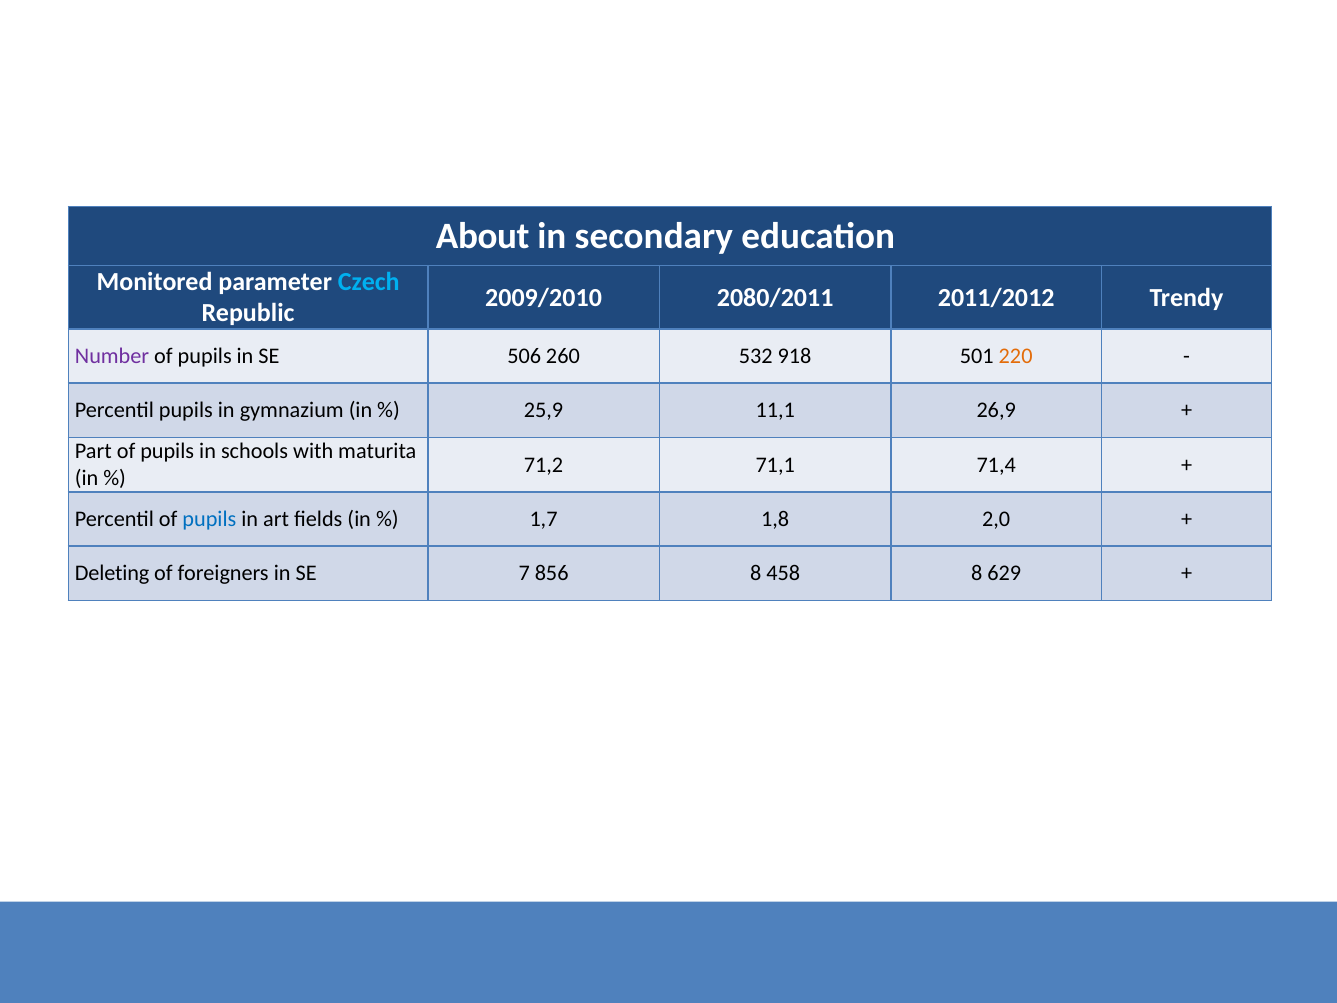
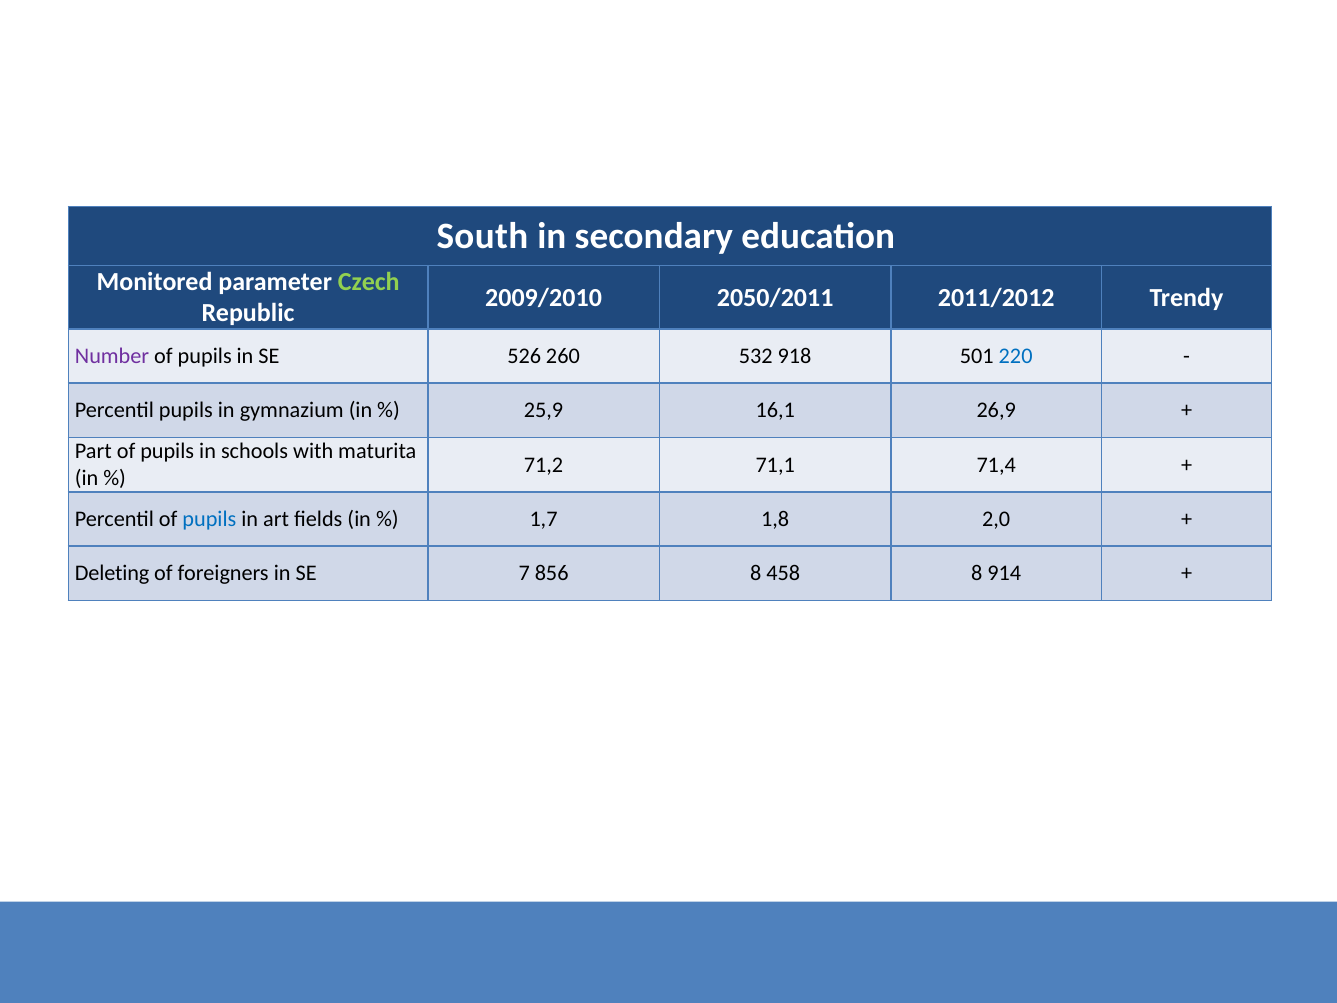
About: About -> South
Czech colour: light blue -> light green
2080/2011: 2080/2011 -> 2050/2011
506: 506 -> 526
220 colour: orange -> blue
11,1: 11,1 -> 16,1
629: 629 -> 914
